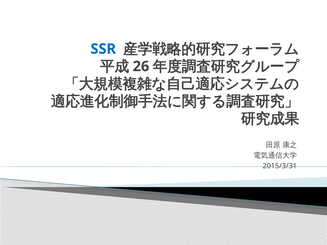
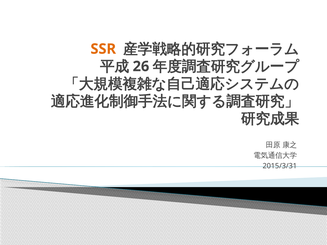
SSR colour: blue -> orange
